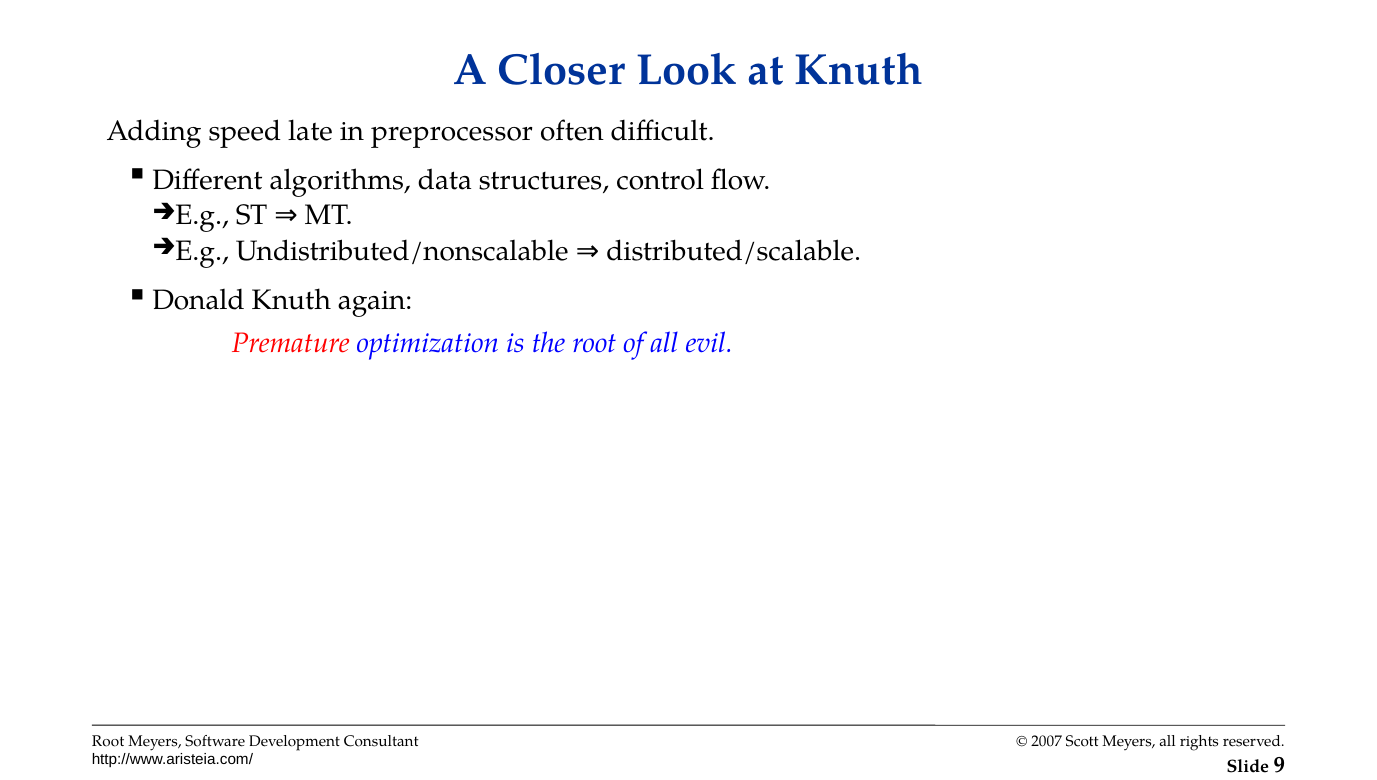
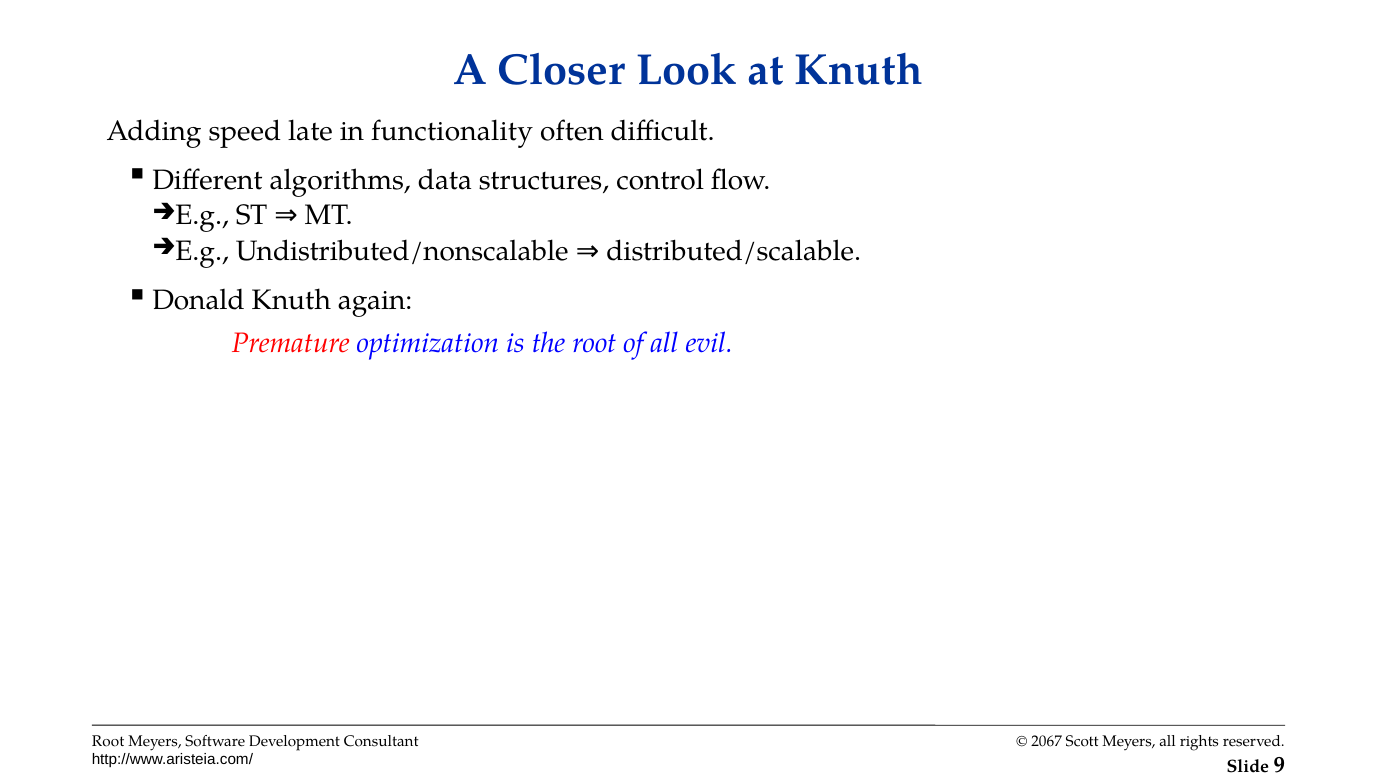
preprocessor: preprocessor -> functionality
2007: 2007 -> 2067
